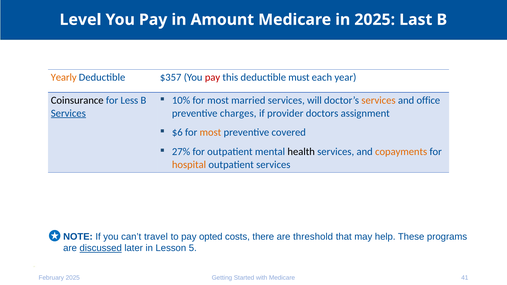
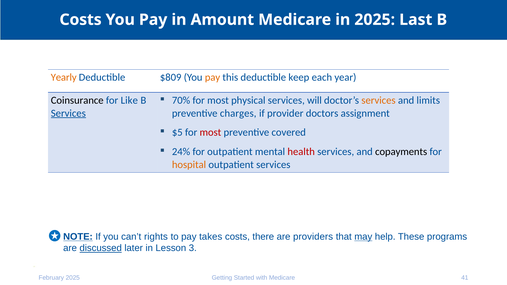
Level at (80, 20): Level -> Costs
$357: $357 -> $809
pay at (213, 77) colour: red -> orange
must: must -> keep
10%: 10% -> 70%
married: married -> physical
office: office -> limits
Less: Less -> Like
$6: $6 -> $5
most at (210, 133) colour: orange -> red
27%: 27% -> 24%
health colour: black -> red
copayments colour: orange -> black
NOTE underline: none -> present
travel: travel -> rights
opted: opted -> takes
threshold: threshold -> providers
may underline: none -> present
5: 5 -> 3
